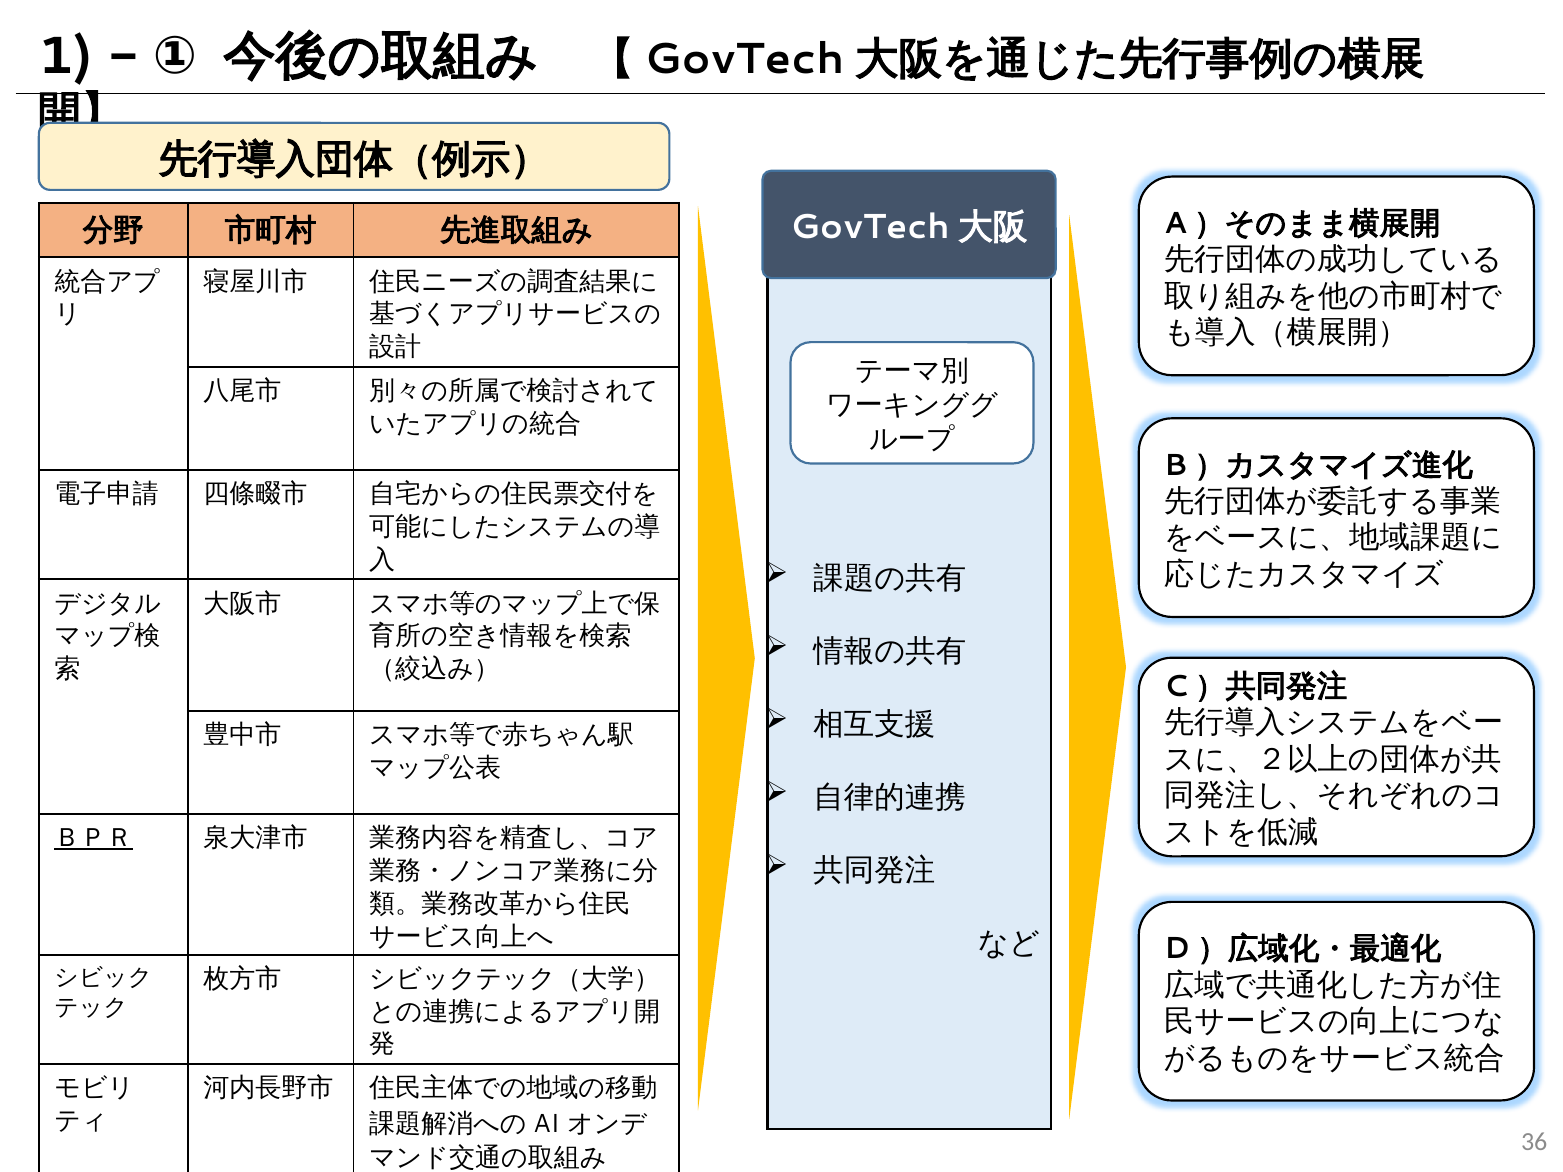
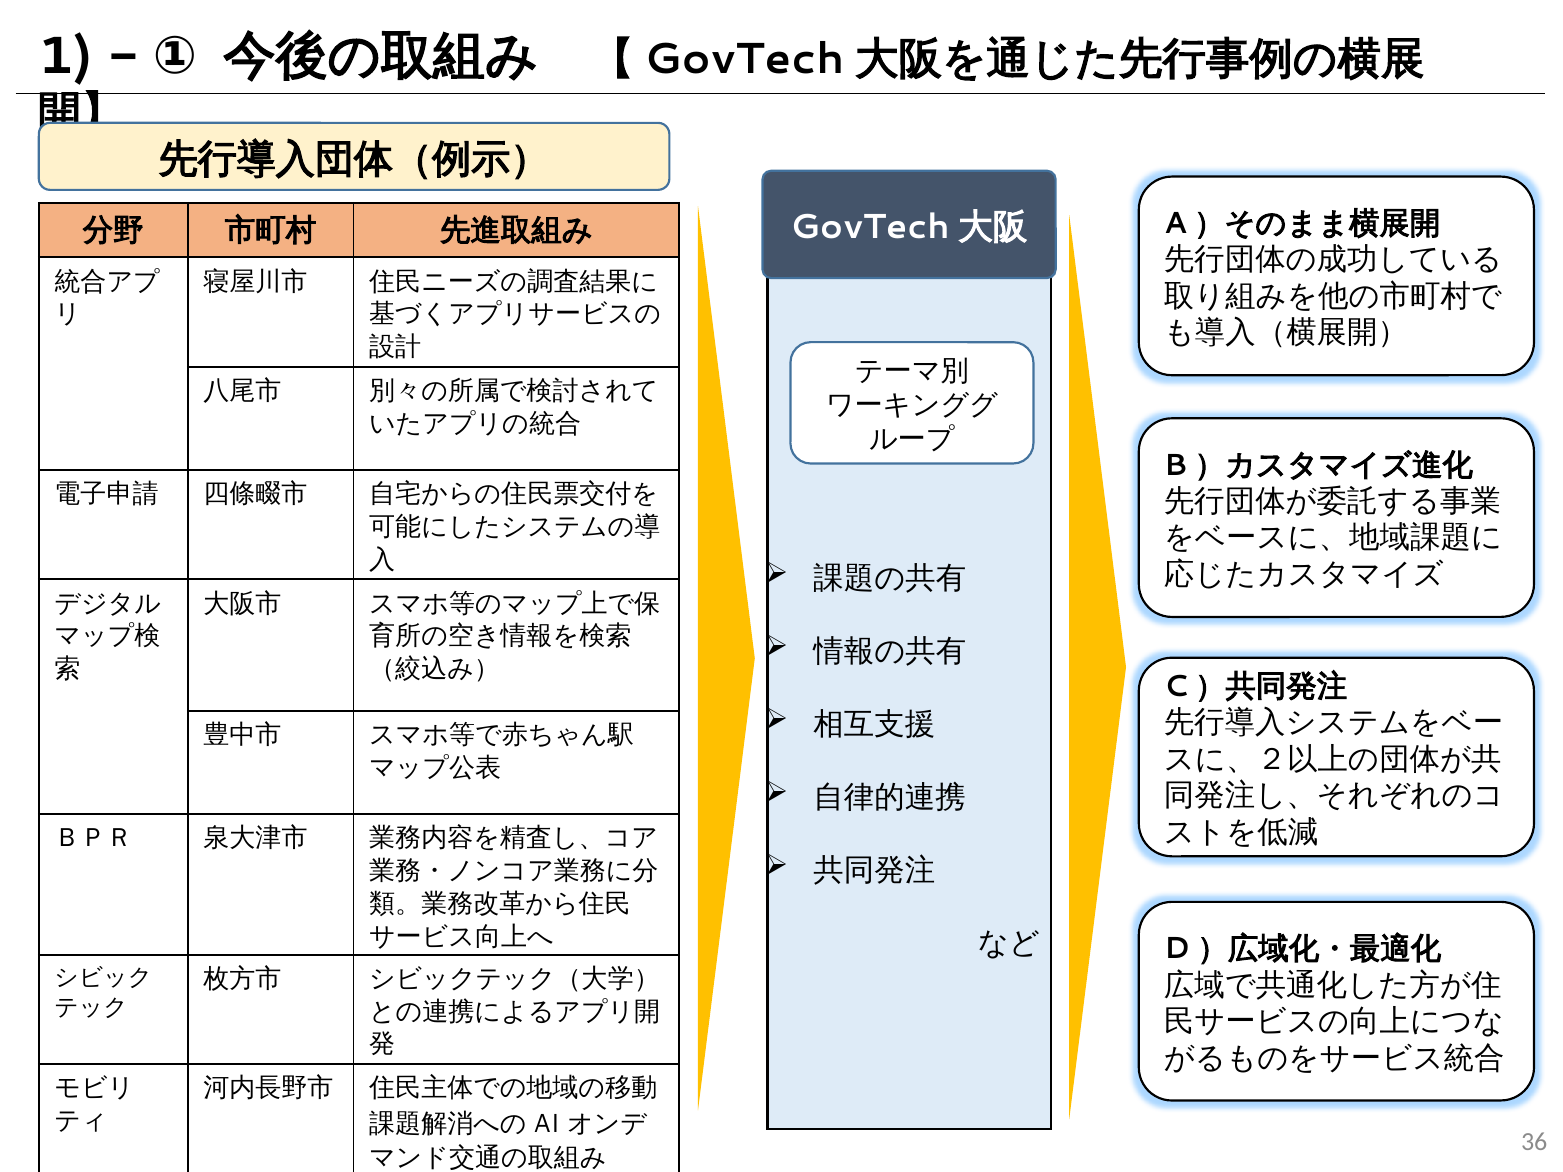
ＢＰＲ underline: present -> none
